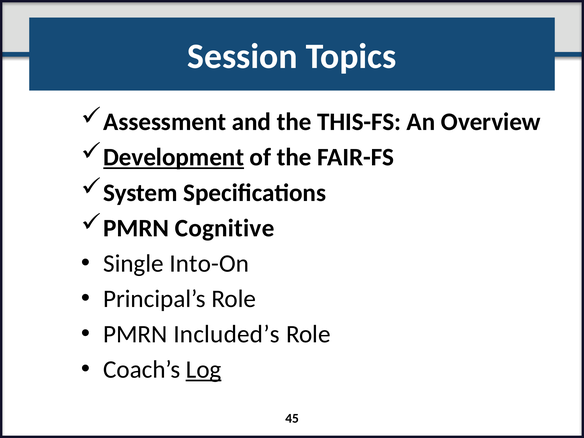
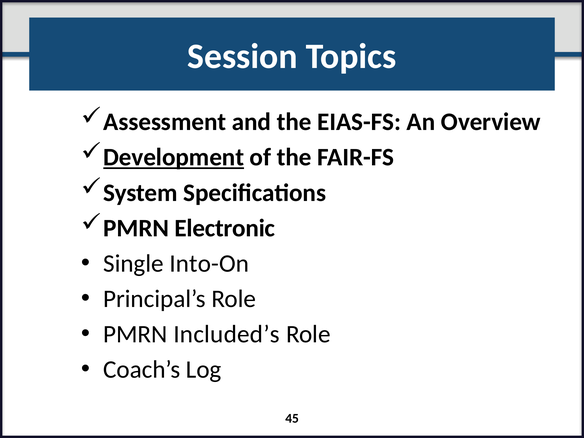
THIS-FS: THIS-FS -> EIAS-FS
Cognitive: Cognitive -> Electronic
Log underline: present -> none
